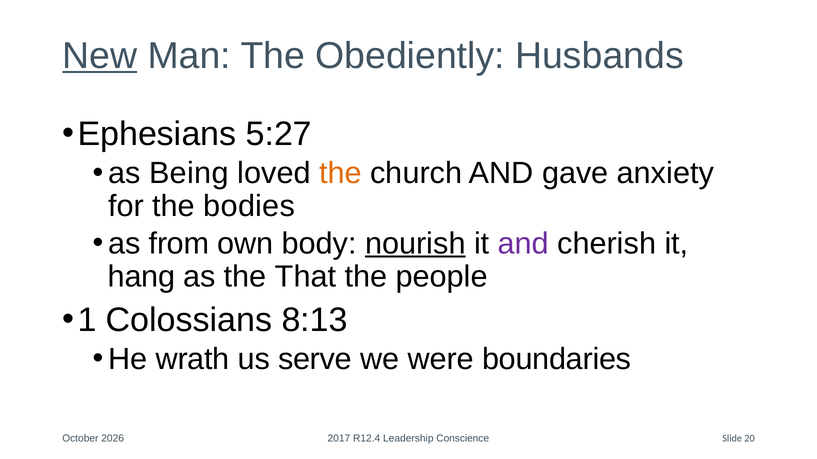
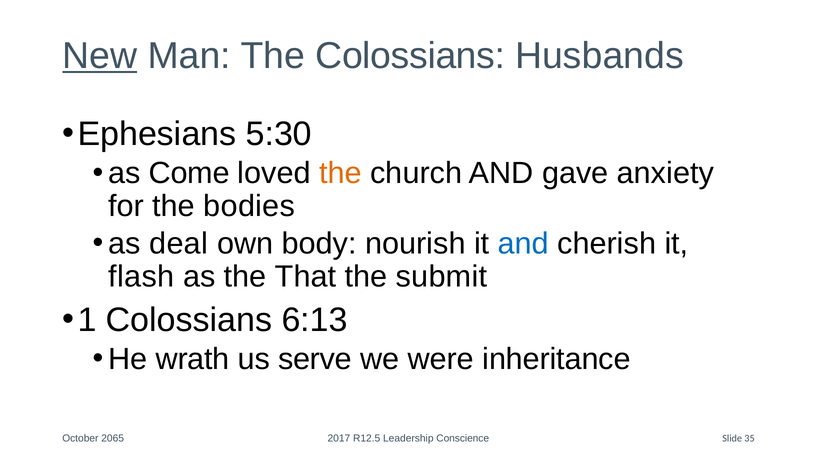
The Obediently: Obediently -> Colossians
5:27: 5:27 -> 5:30
Being: Being -> Come
from: from -> deal
nourish underline: present -> none
and at (523, 244) colour: purple -> blue
hang: hang -> flash
people: people -> submit
8:13: 8:13 -> 6:13
boundaries: boundaries -> inheritance
2026: 2026 -> 2065
R12.4: R12.4 -> R12.5
20: 20 -> 35
